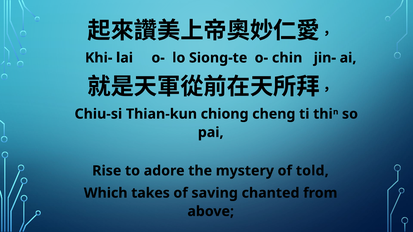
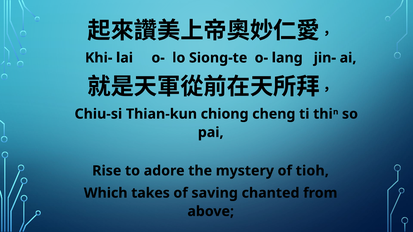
chin: chin -> lang
told: told -> tioh
